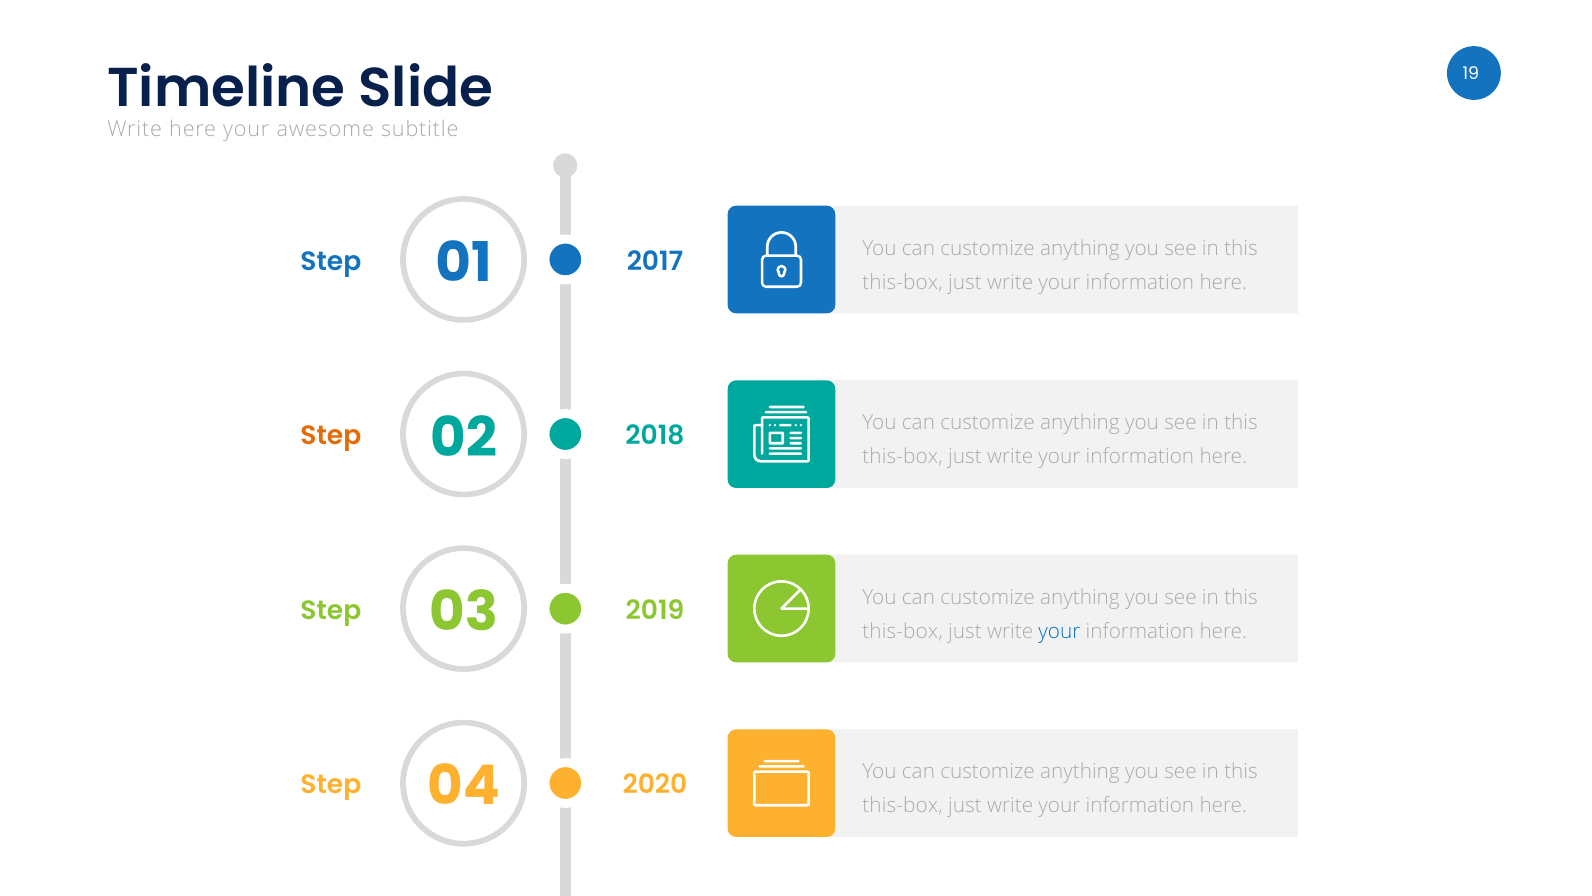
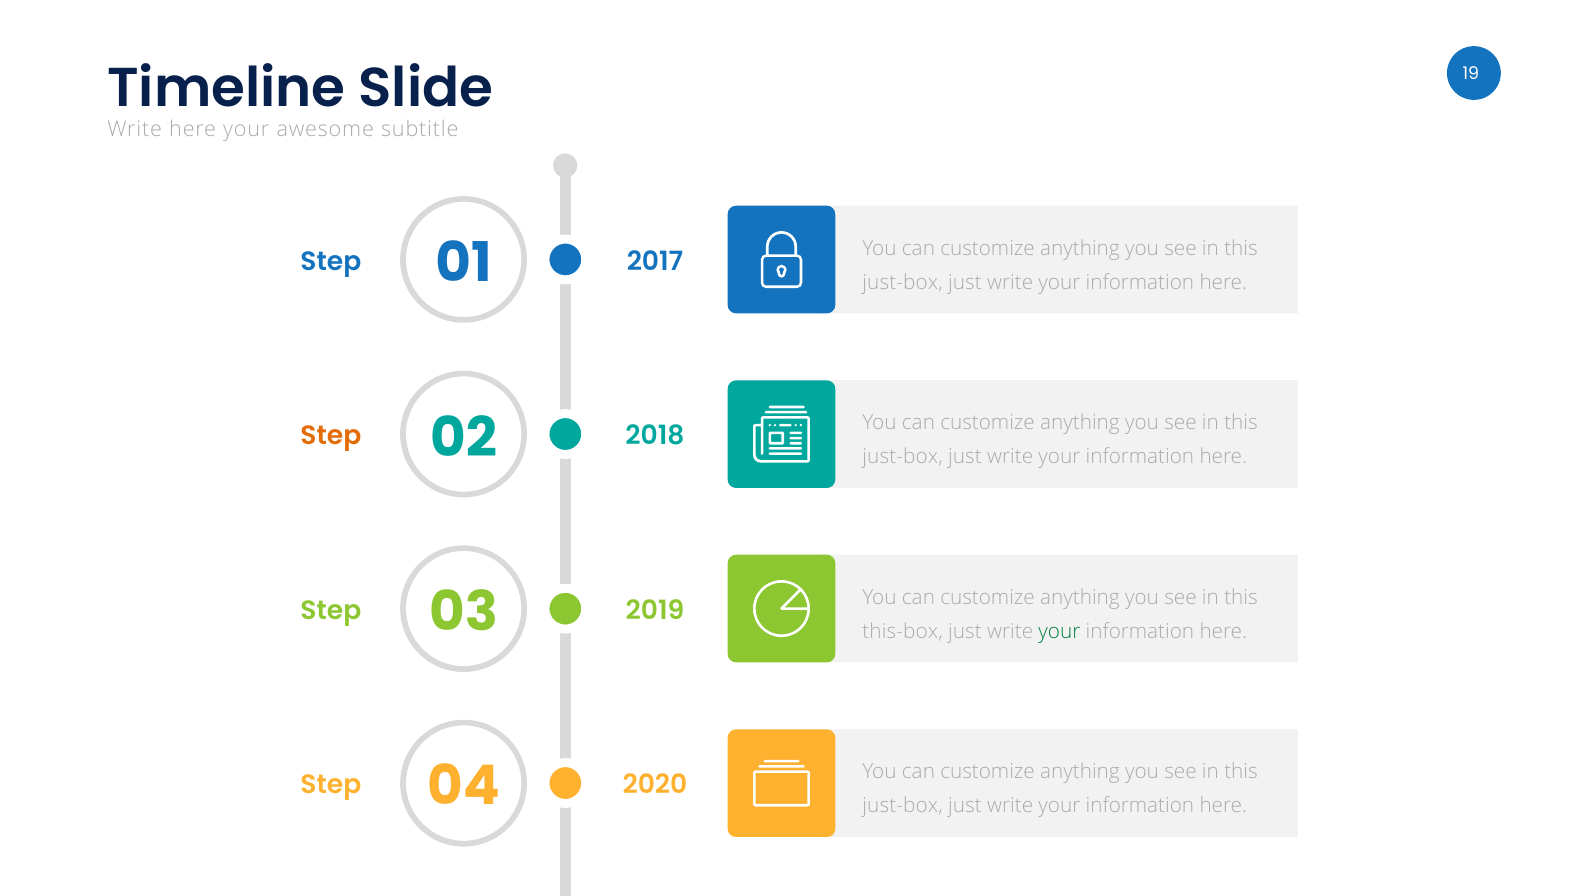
this-box at (903, 282): this-box -> just-box
this-box at (903, 457): this-box -> just-box
your at (1059, 631) colour: blue -> green
this-box at (903, 806): this-box -> just-box
